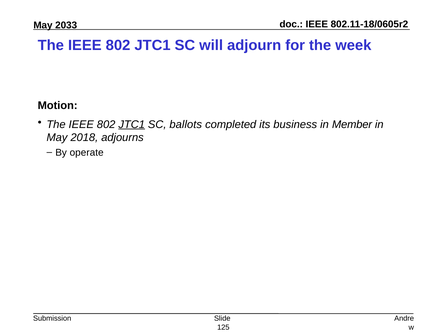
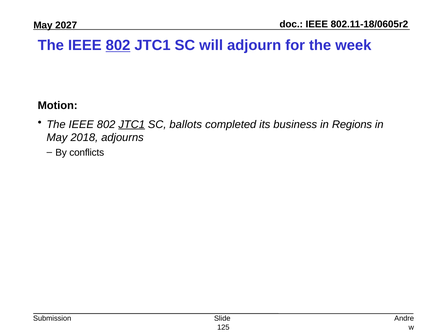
2033: 2033 -> 2027
802 at (118, 45) underline: none -> present
Member: Member -> Regions
operate: operate -> conflicts
